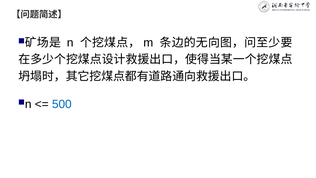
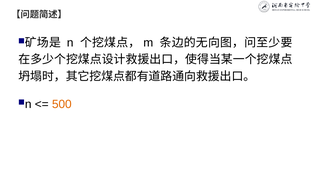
500 colour: blue -> orange
